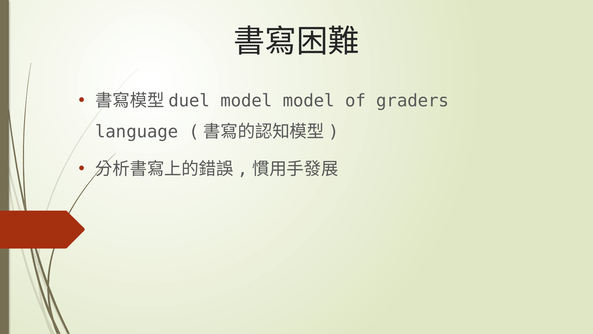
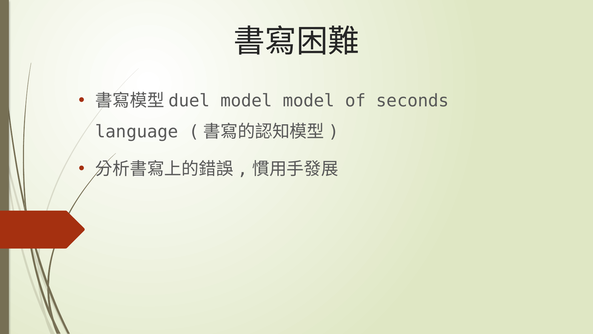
graders: graders -> seconds
